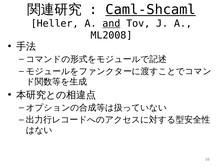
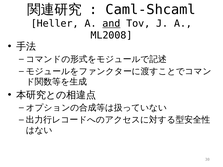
Caml-Shcaml underline: present -> none
